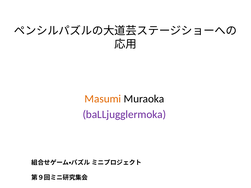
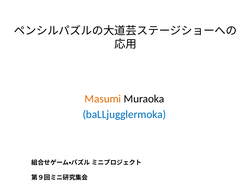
baLLjugglermoka colour: purple -> blue
